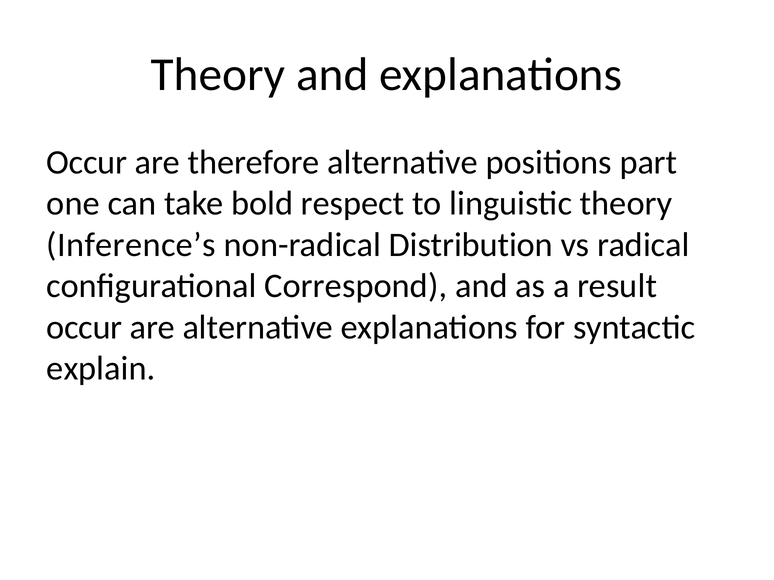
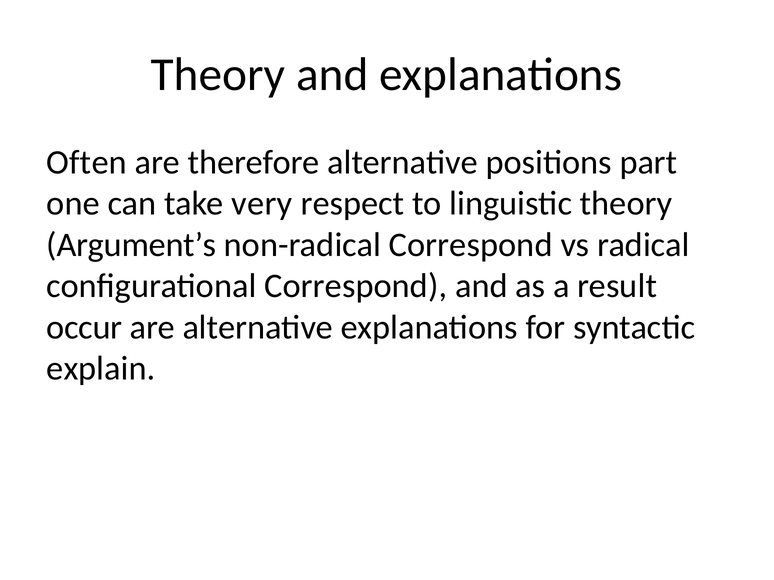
Occur at (87, 162): Occur -> Often
bold: bold -> very
Inference’s: Inference’s -> Argument’s
non-radical Distribution: Distribution -> Correspond
